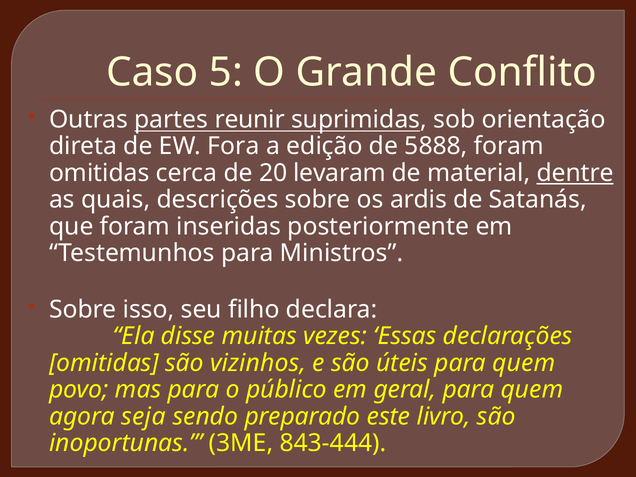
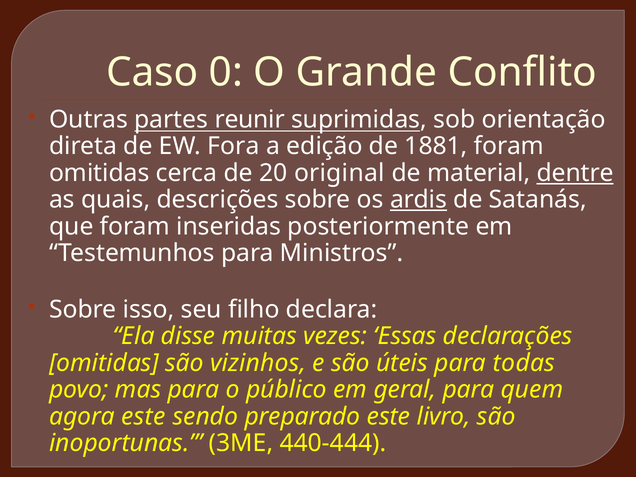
5: 5 -> 0
5888: 5888 -> 1881
levaram: levaram -> original
ardis underline: none -> present
úteis para quem: quem -> todas
agora seja: seja -> este
843-444: 843-444 -> 440-444
